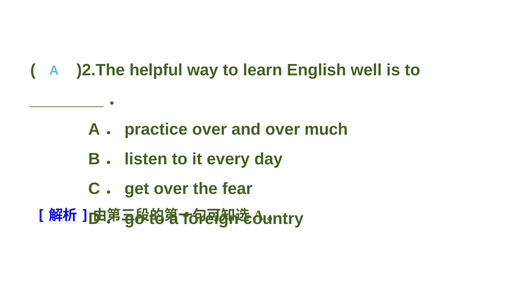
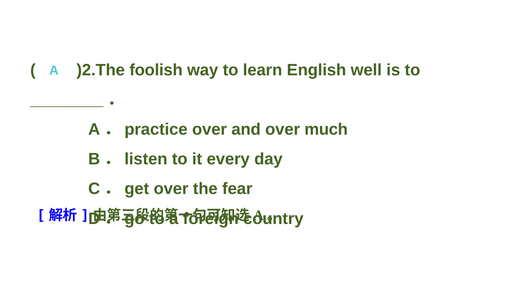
helpful: helpful -> foolish
